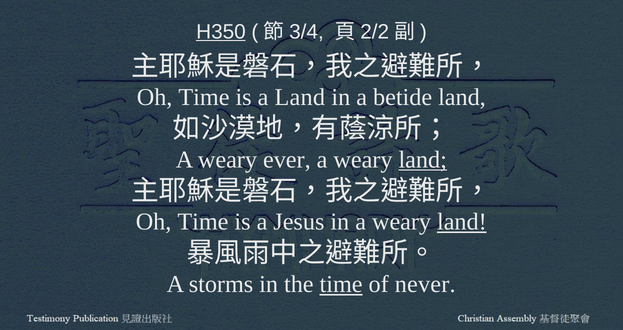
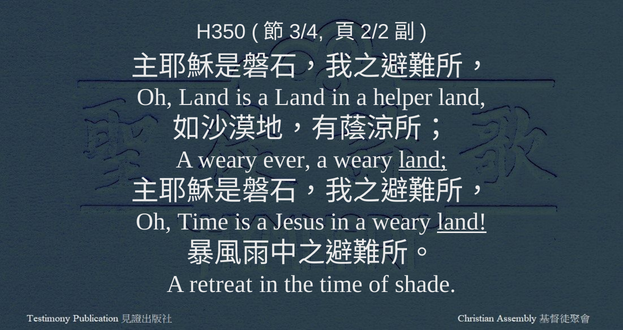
H350 underline: present -> none
Time at (204, 97): Time -> Land
betide: betide -> helper
storms: storms -> retreat
time at (341, 284) underline: present -> none
never: never -> shade
